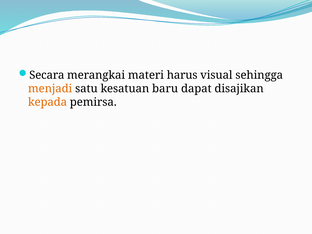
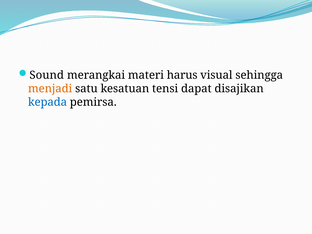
Secara: Secara -> Sound
baru: baru -> tensi
kepada colour: orange -> blue
